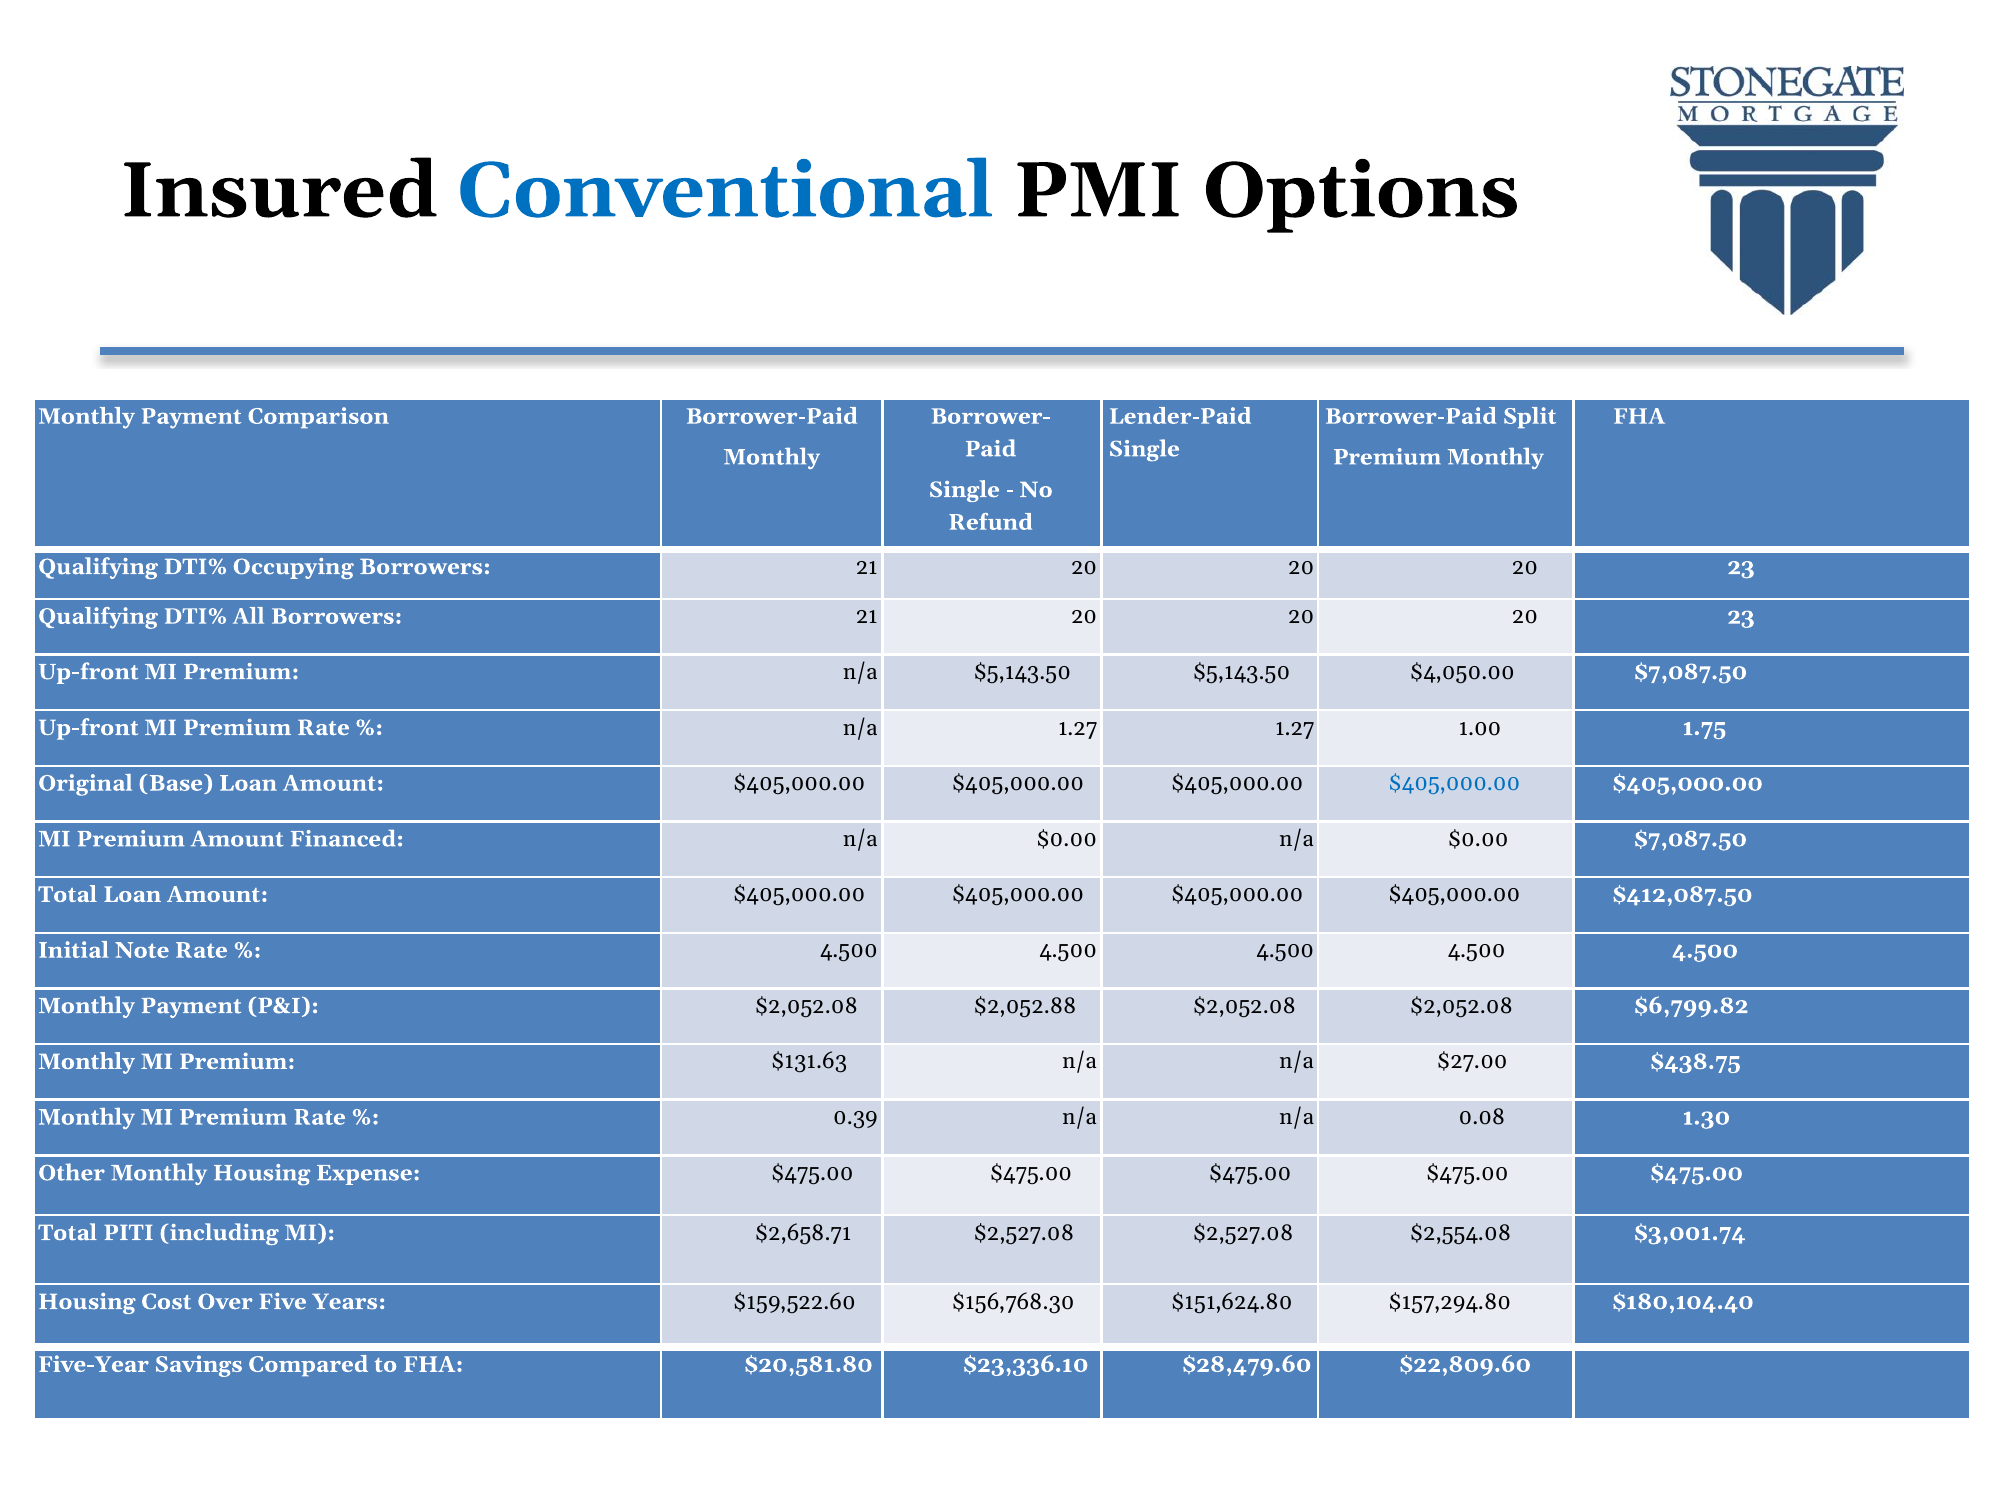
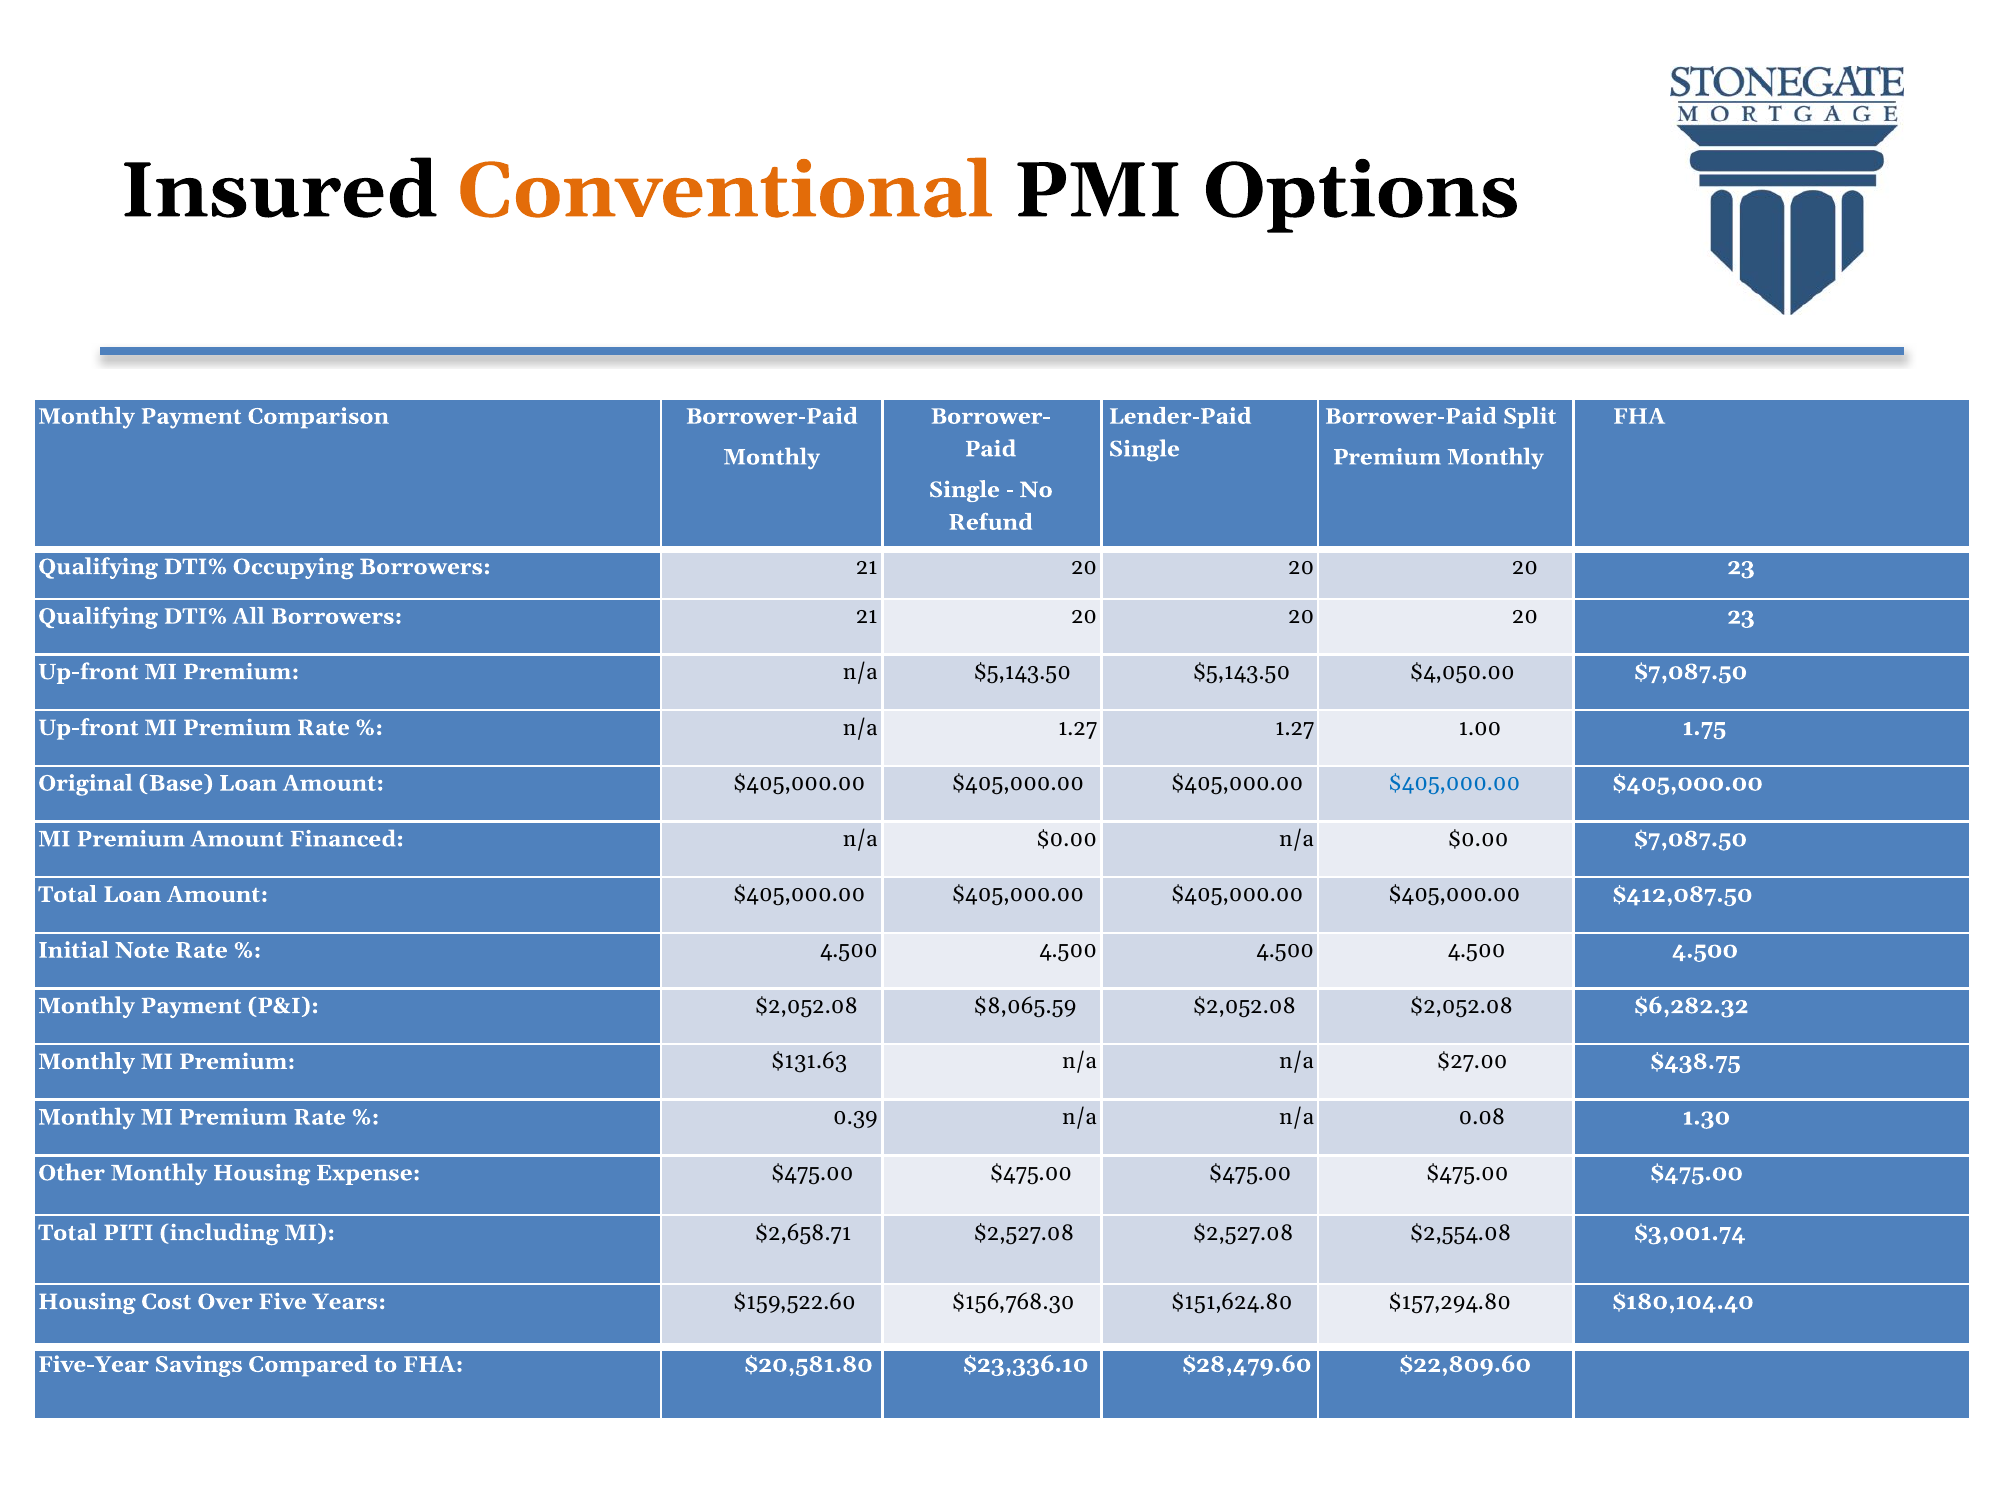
Conventional colour: blue -> orange
$2,052.88: $2,052.88 -> $8,065.59
$6,799.82: $6,799.82 -> $6,282.32
